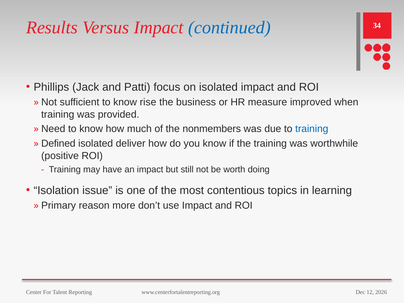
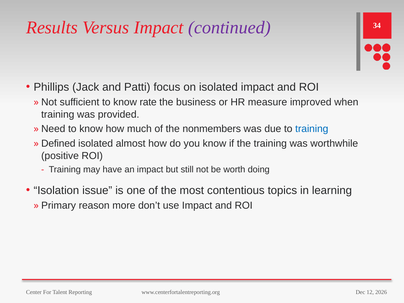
continued colour: blue -> purple
rise: rise -> rate
deliver: deliver -> almost
